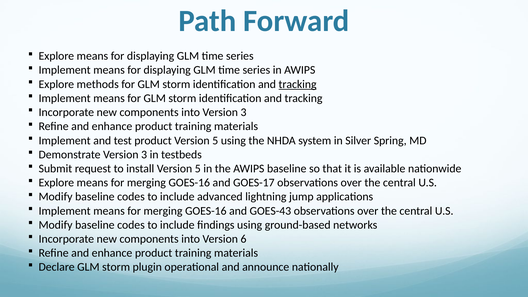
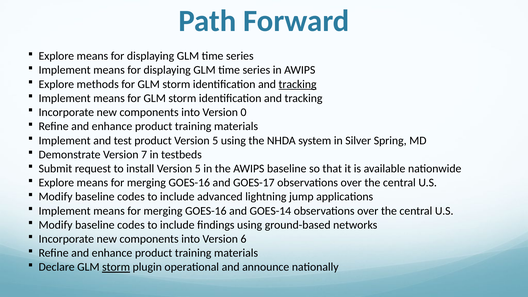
into Version 3: 3 -> 0
Demonstrate Version 3: 3 -> 7
GOES-43: GOES-43 -> GOES-14
storm at (116, 267) underline: none -> present
